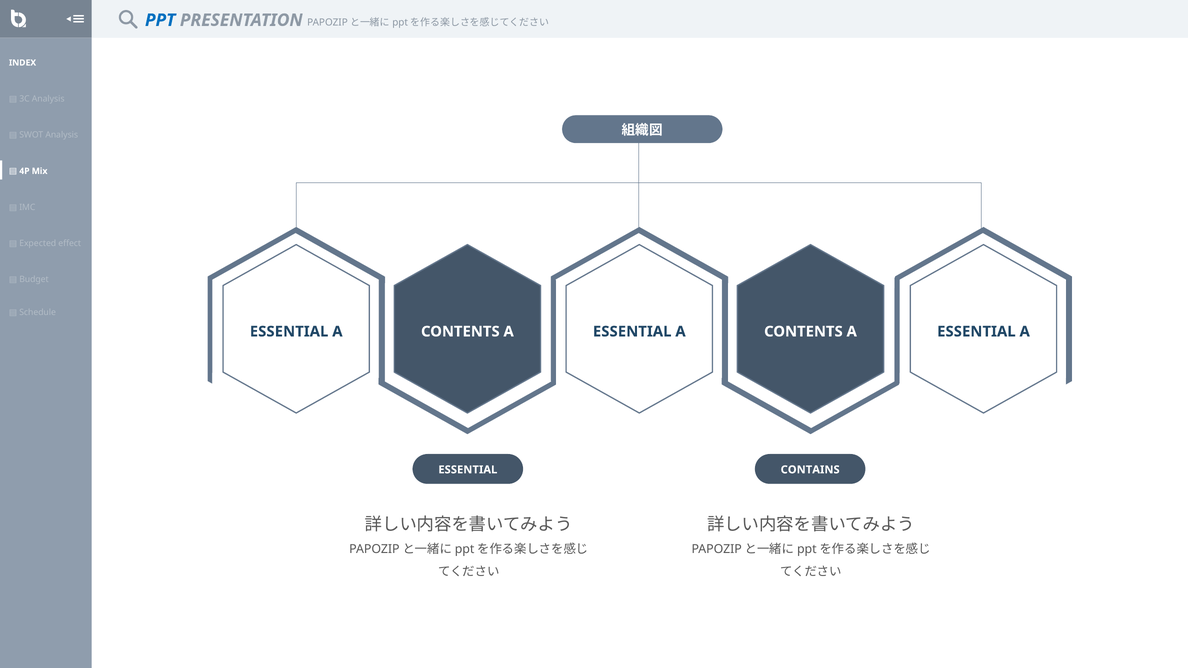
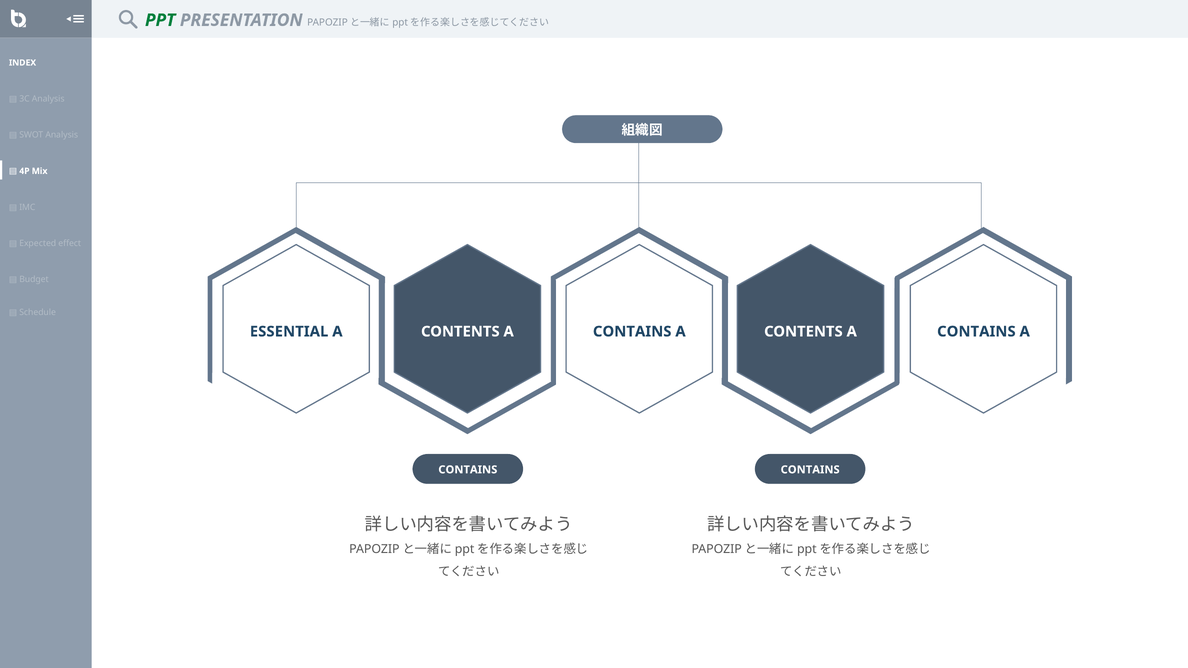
PPT colour: blue -> green
ESSENTIAL at (632, 332): ESSENTIAL -> CONTAINS
ESSENTIAL at (976, 332): ESSENTIAL -> CONTAINS
ESSENTIAL at (468, 470): ESSENTIAL -> CONTAINS
